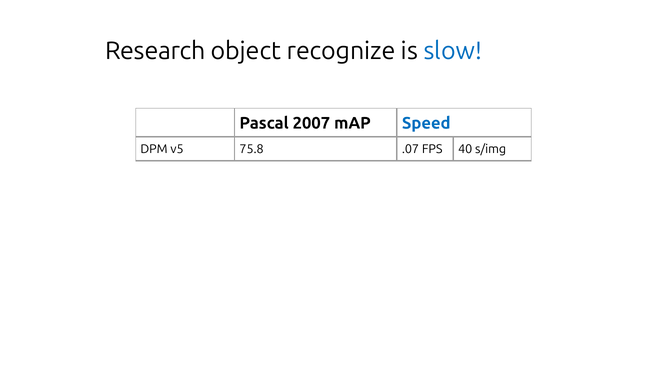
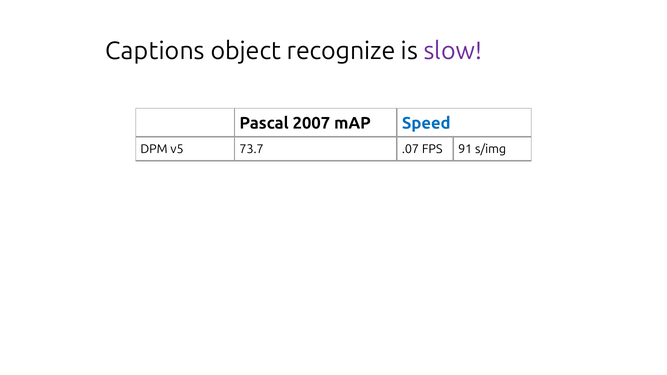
Research: Research -> Captions
slow colour: blue -> purple
75.8: 75.8 -> 73.7
40: 40 -> 91
